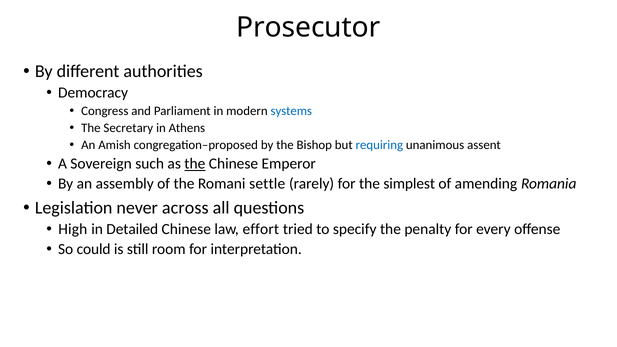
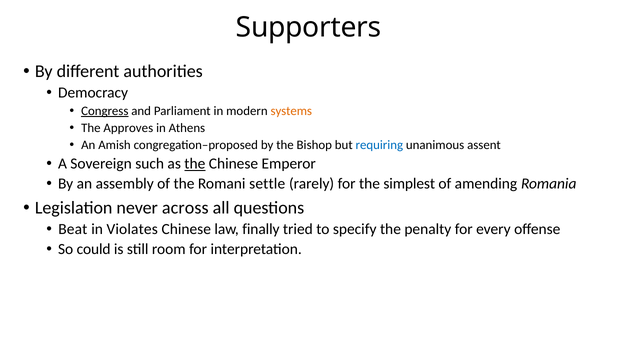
Prosecutor: Prosecutor -> Supporters
Congress underline: none -> present
systems colour: blue -> orange
Secretary: Secretary -> Approves
High: High -> Beat
Detailed: Detailed -> Violates
effort: effort -> finally
